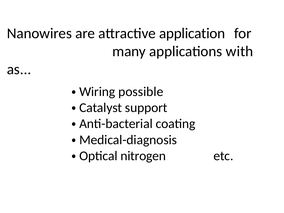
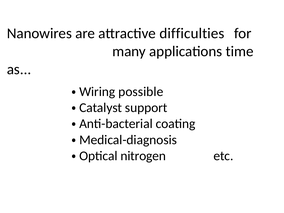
application: application -> difficulties
with: with -> time
